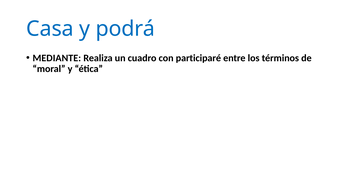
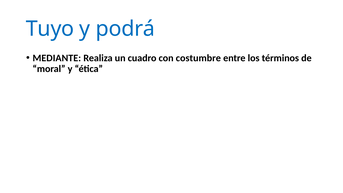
Casa: Casa -> Tuyo
participaré: participaré -> costumbre
